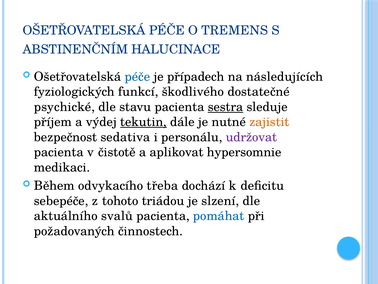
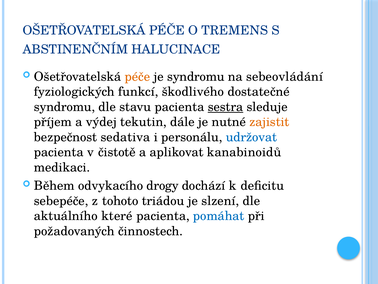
péče at (137, 76) colour: blue -> orange
je případech: případech -> syndromu
následujících: následujících -> sebeovládání
psychické at (64, 107): psychické -> syndromu
tekutin underline: present -> none
udržovat colour: purple -> blue
hypersomnie: hypersomnie -> kanabinoidů
třeba: třeba -> drogy
svalů: svalů -> které
